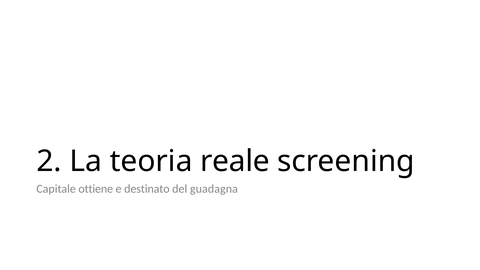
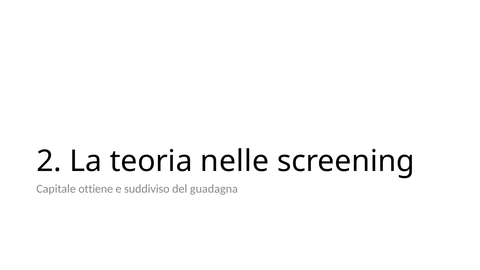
reale: reale -> nelle
destinato: destinato -> suddiviso
